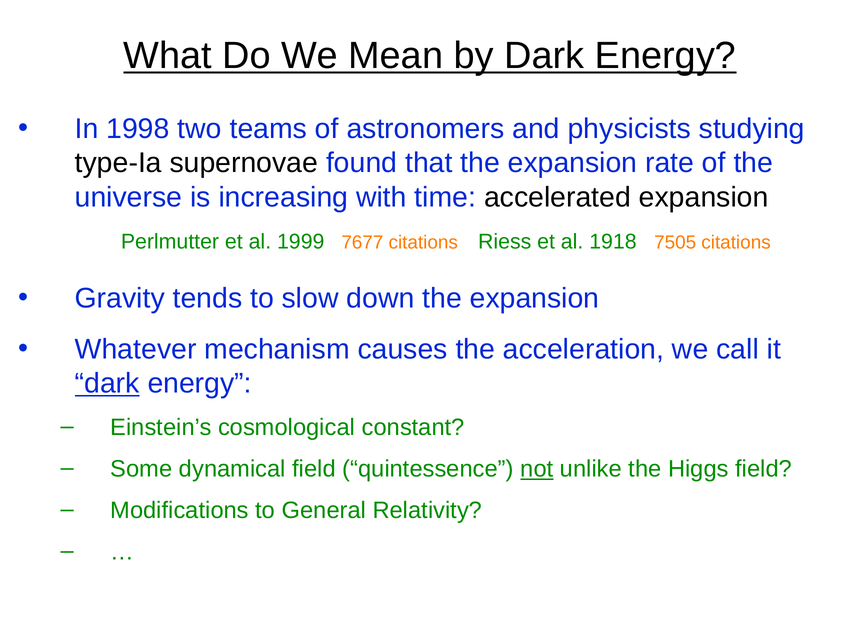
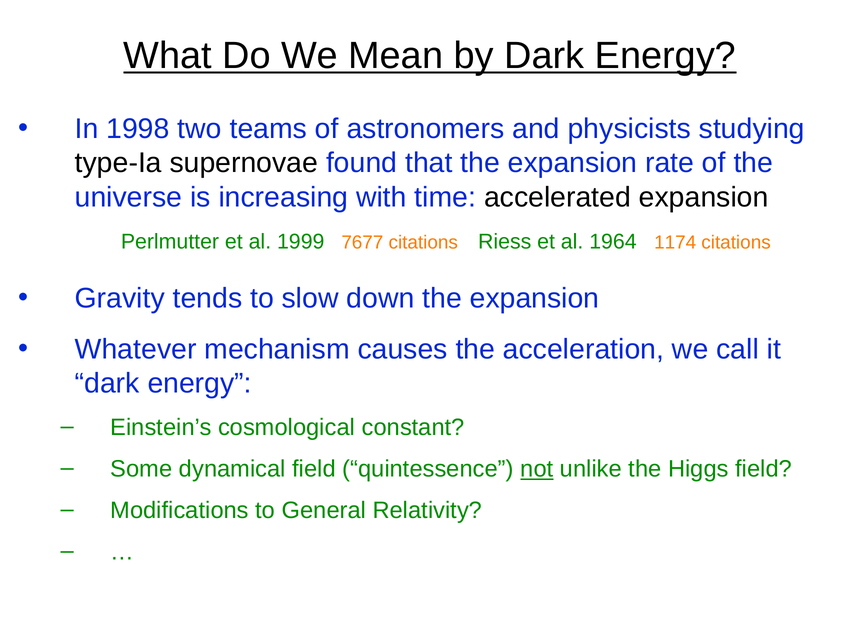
1918: 1918 -> 1964
7505: 7505 -> 1174
dark at (107, 383) underline: present -> none
